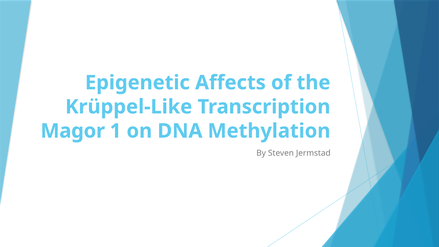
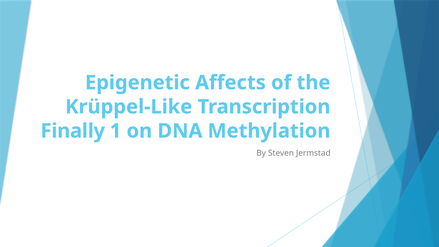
Magor: Magor -> Finally
